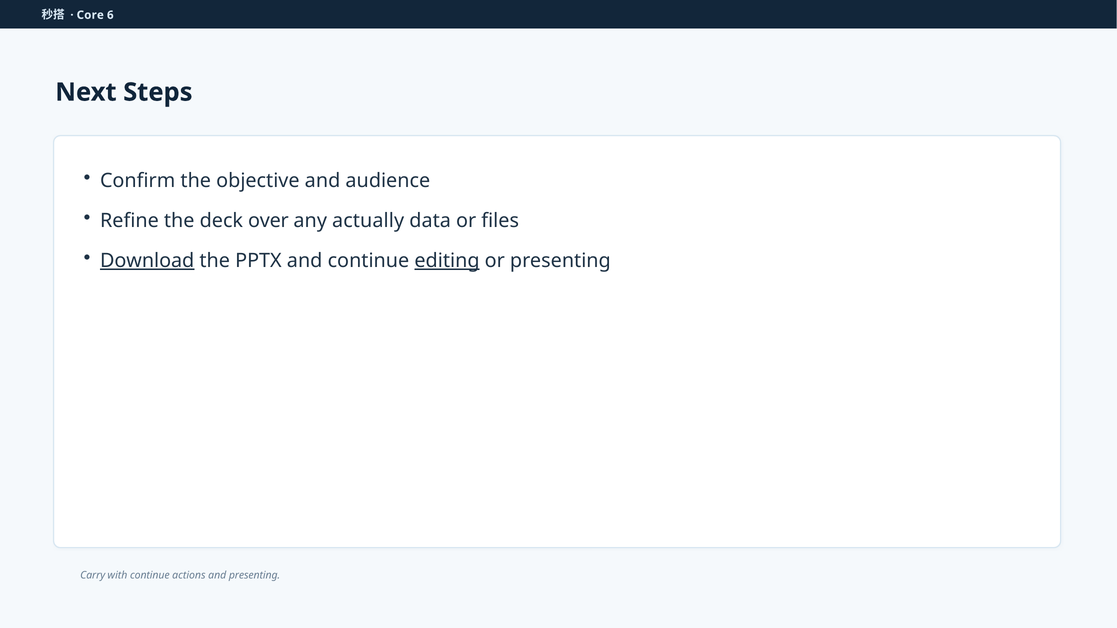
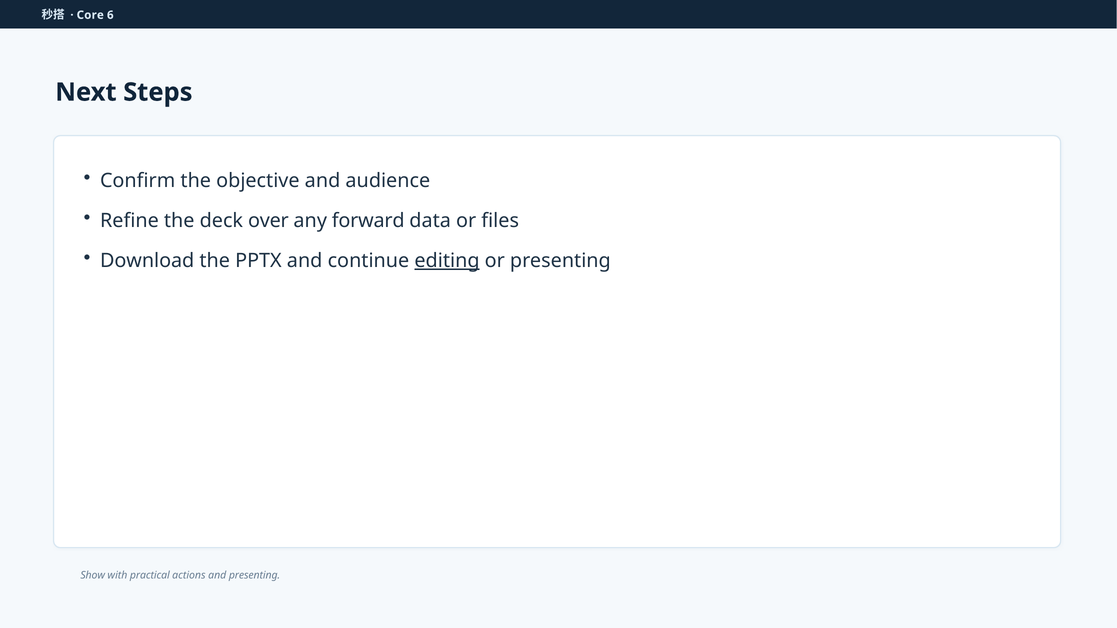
actually: actually -> forward
Download underline: present -> none
Carry: Carry -> Show
with continue: continue -> practical
